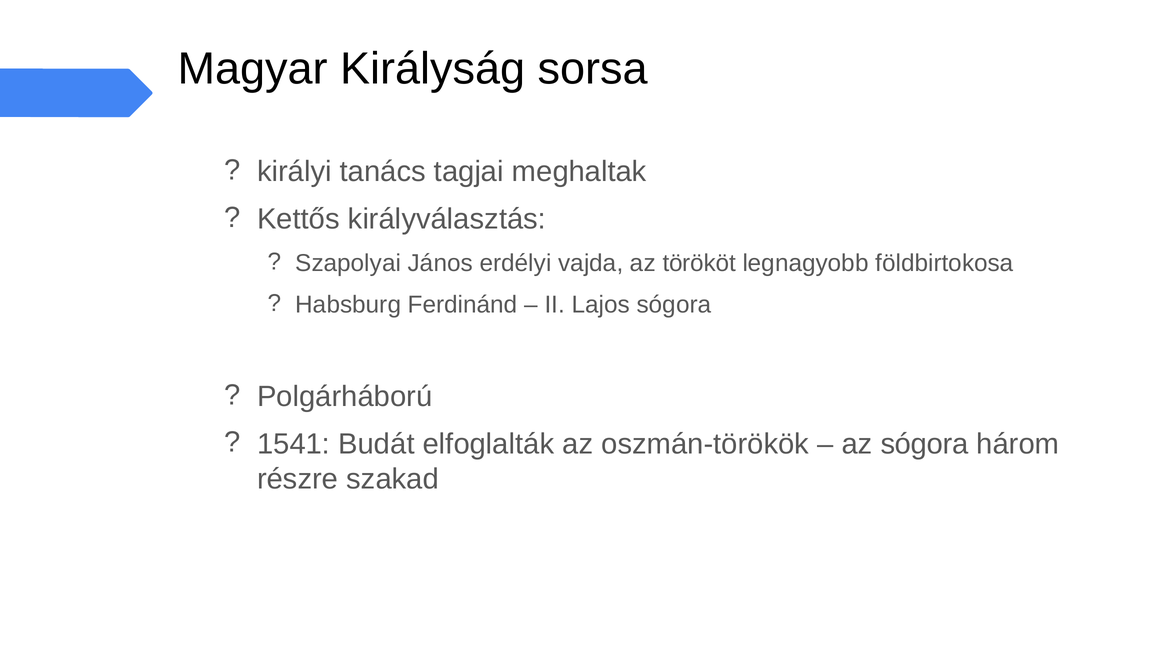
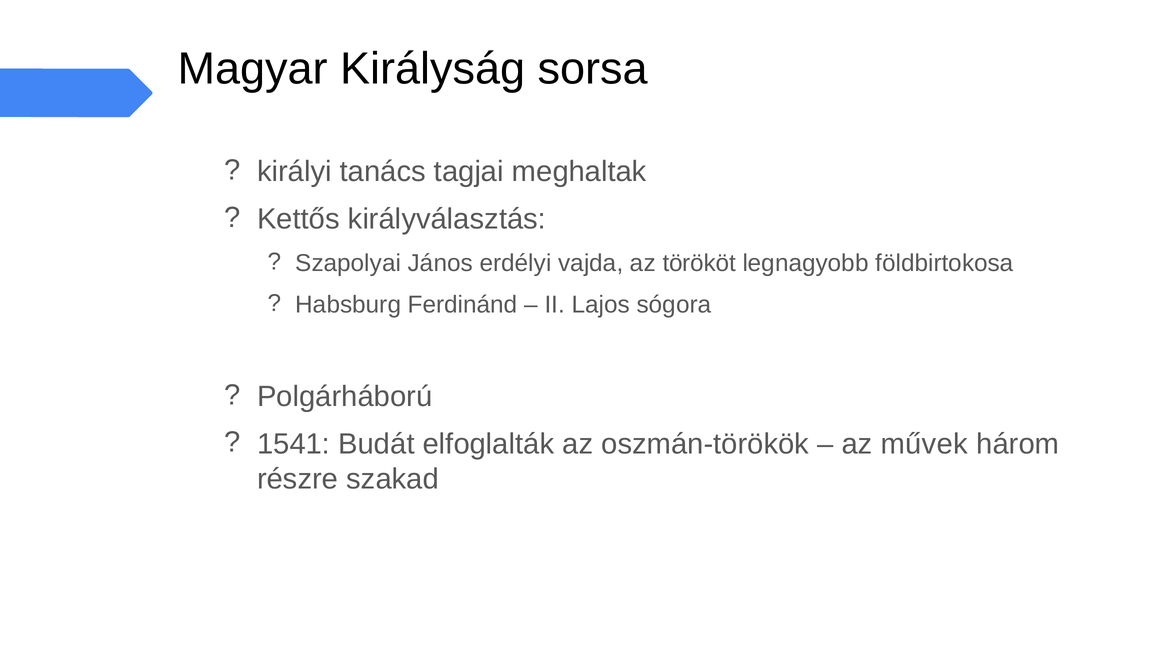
az sógora: sógora -> művek
